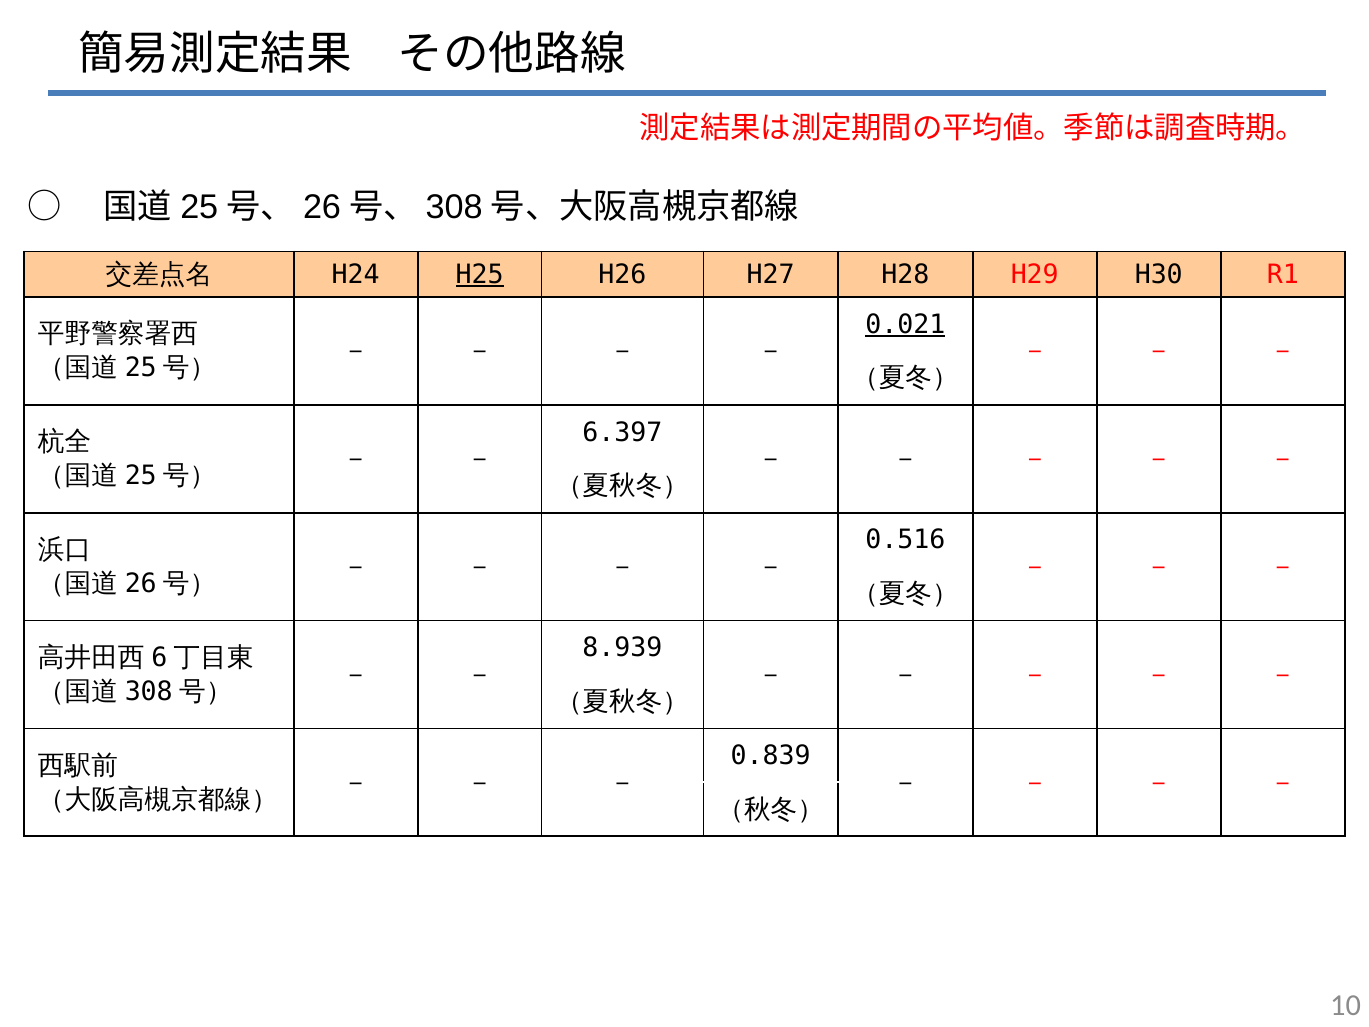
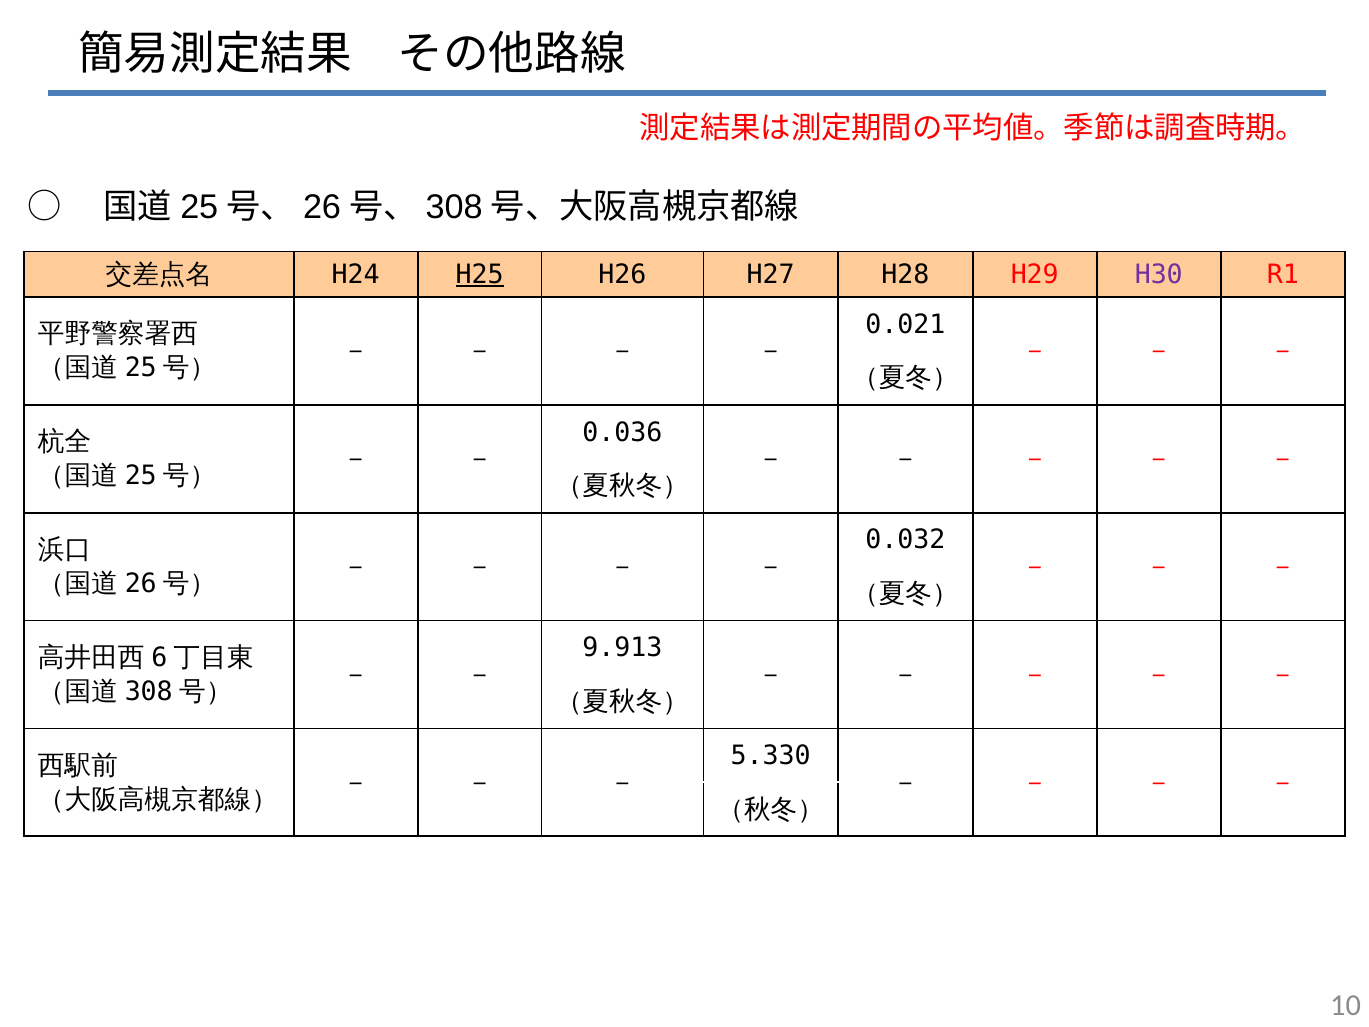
H30 colour: black -> purple
0.021 underline: present -> none
6.397: 6.397 -> 0.036
0.516: 0.516 -> 0.032
8.939: 8.939 -> 9.913
0.839: 0.839 -> 5.330
